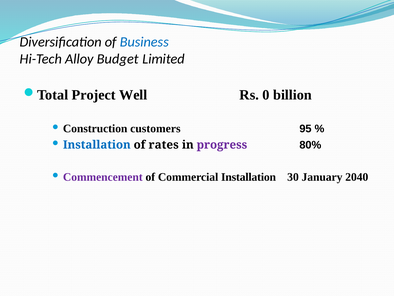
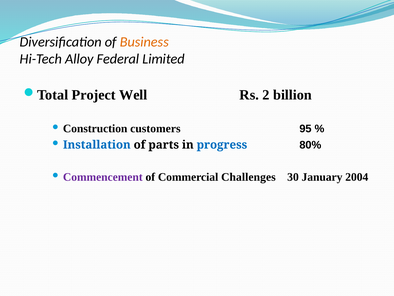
Business colour: blue -> orange
Budget: Budget -> Federal
0: 0 -> 2
rates: rates -> parts
progress colour: purple -> blue
Commercial Installation: Installation -> Challenges
2040: 2040 -> 2004
